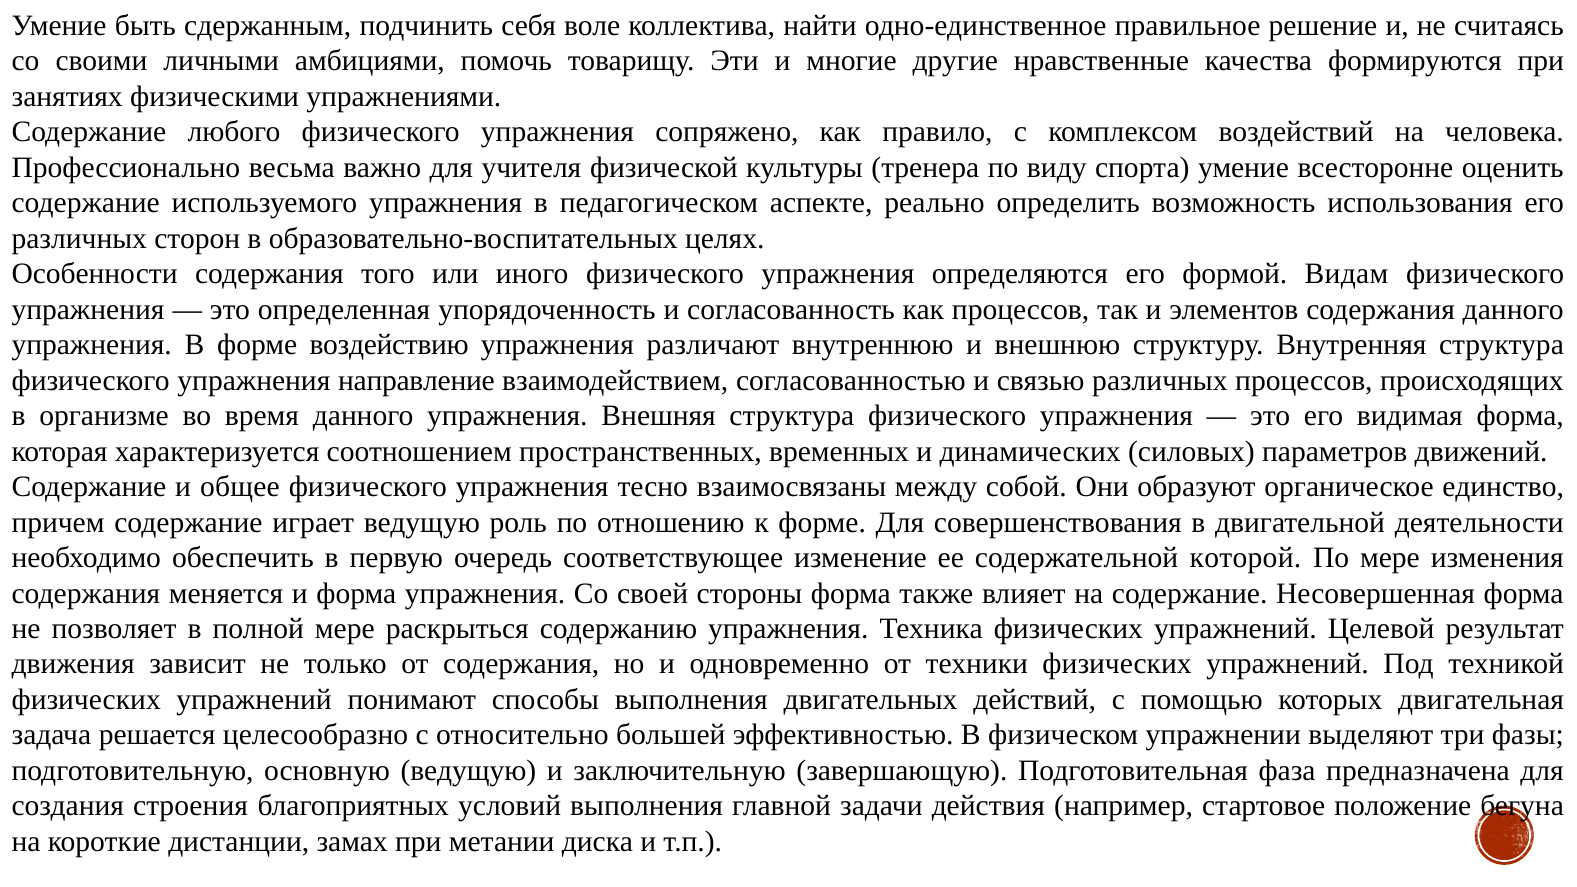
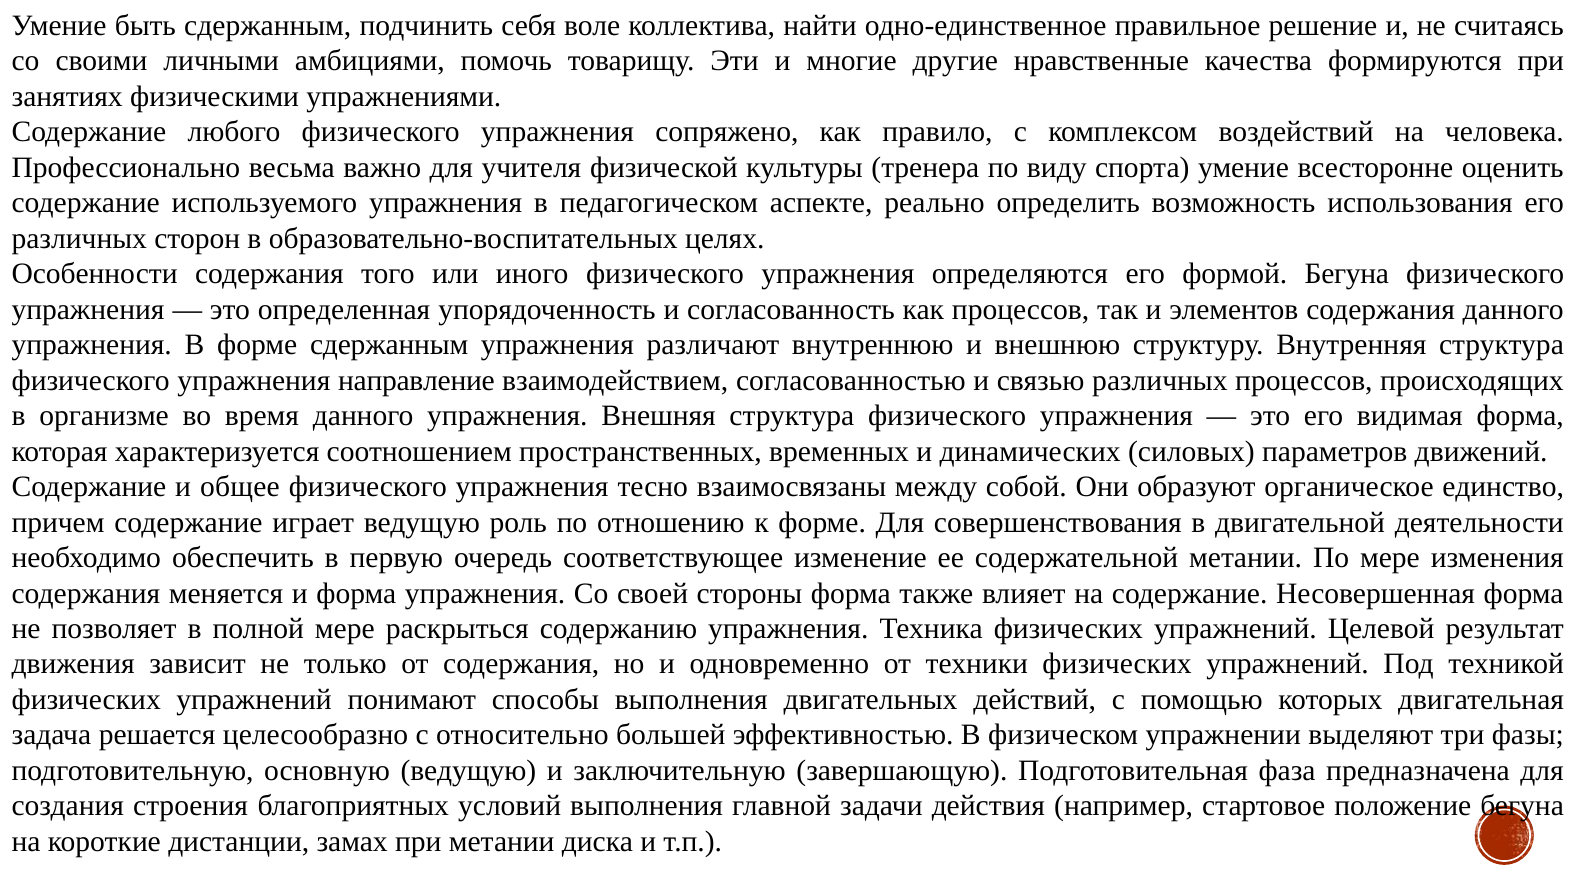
формой Видам: Видам -> Бегуна
форме воздействию: воздействию -> сдержанным
содержательной которой: которой -> метании
